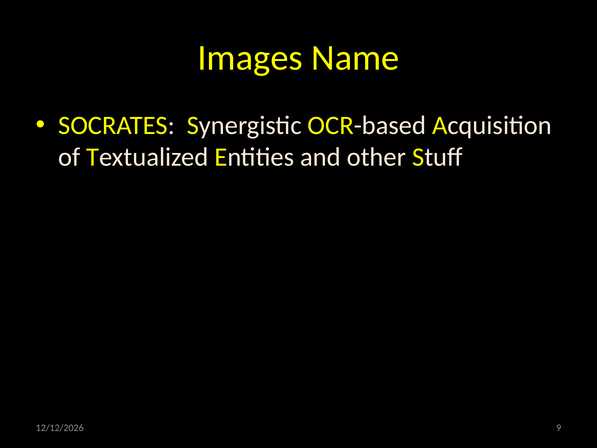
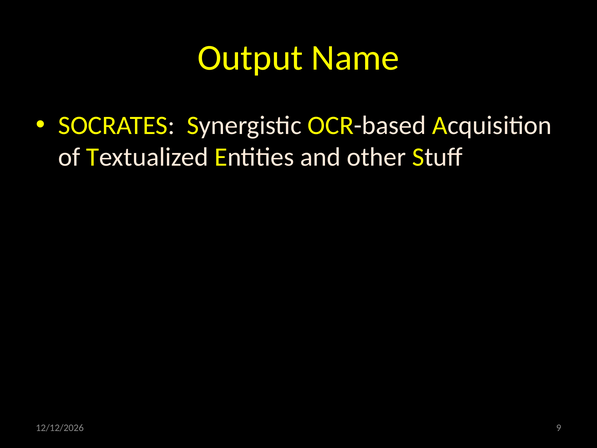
Images: Images -> Output
